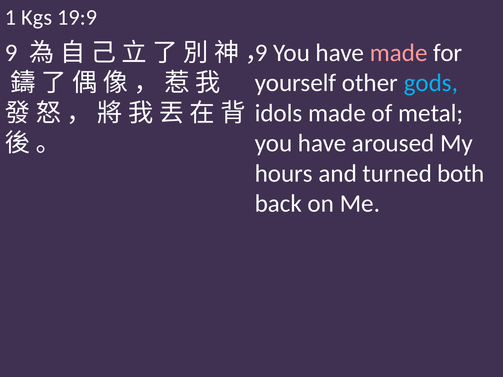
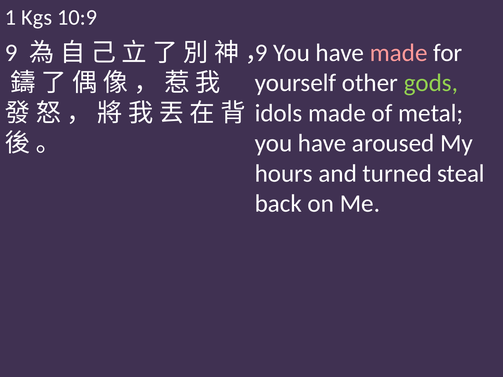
19:9: 19:9 -> 10:9
gods colour: light blue -> light green
both: both -> steal
